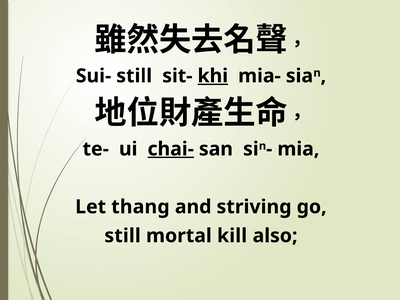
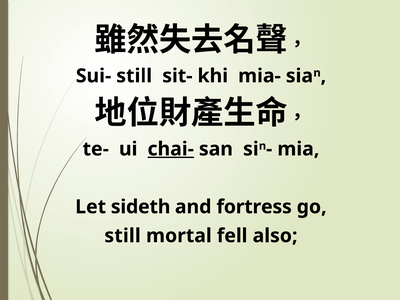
khi underline: present -> none
thang: thang -> sideth
striving: striving -> fortress
kill: kill -> fell
